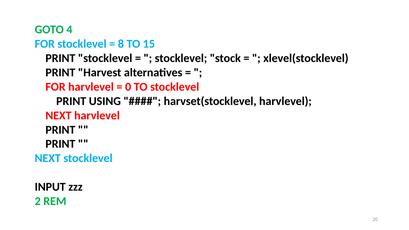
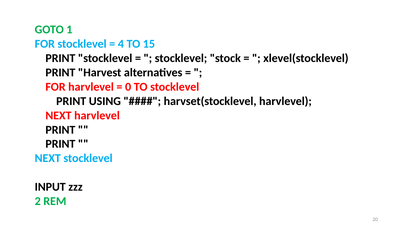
4: 4 -> 1
8: 8 -> 4
